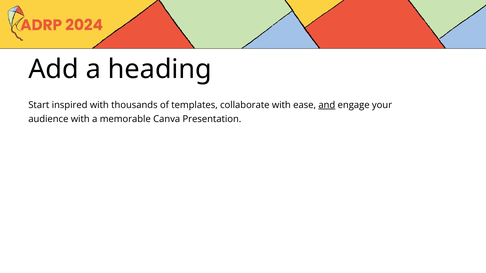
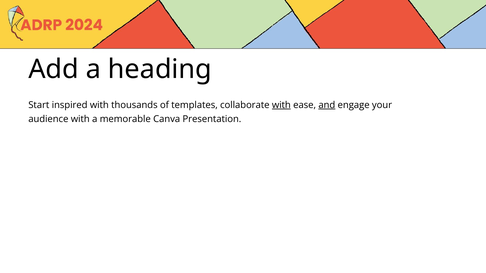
with at (281, 105) underline: none -> present
